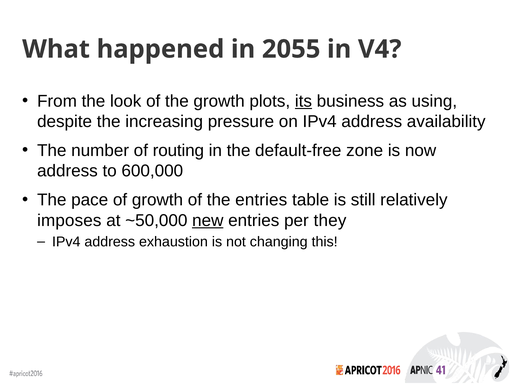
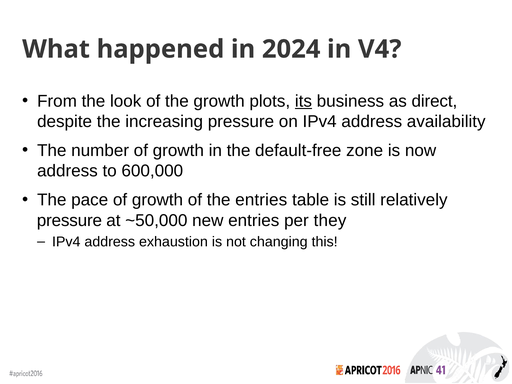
2055: 2055 -> 2024
using: using -> direct
number of routing: routing -> growth
imposes at (69, 220): imposes -> pressure
new underline: present -> none
